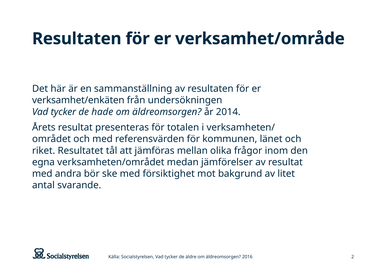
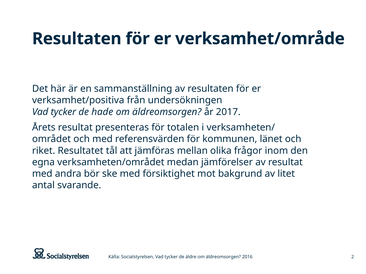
verksamhet/enkäten: verksamhet/enkäten -> verksamhet/positiva
2014: 2014 -> 2017
